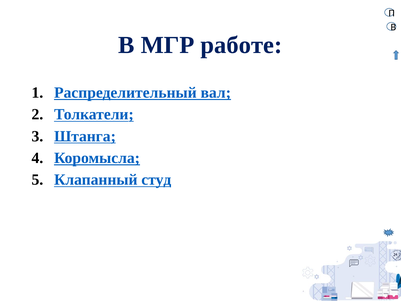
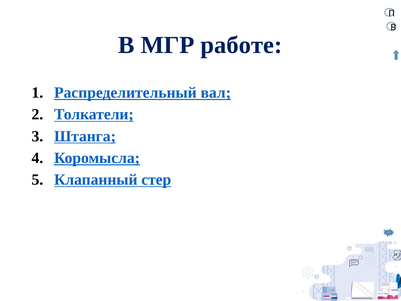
студ: студ -> стер
